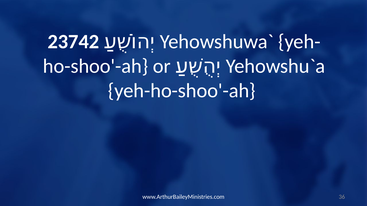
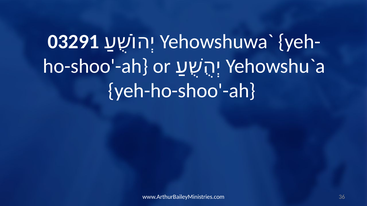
23742: 23742 -> 03291
